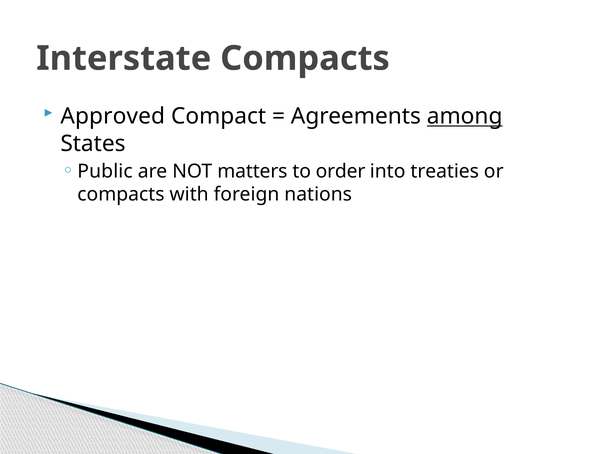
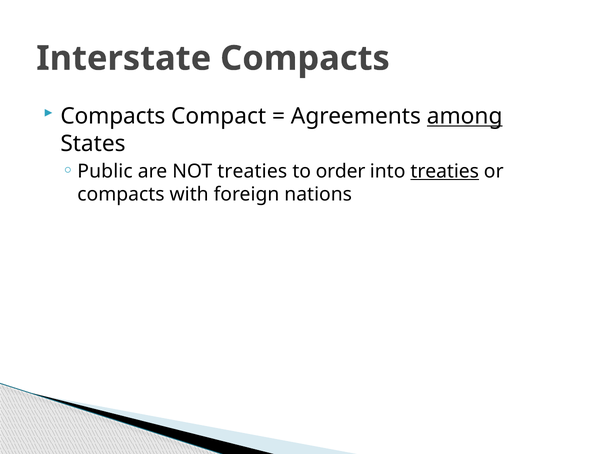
Approved at (113, 116): Approved -> Compacts
NOT matters: matters -> treaties
treaties at (445, 171) underline: none -> present
